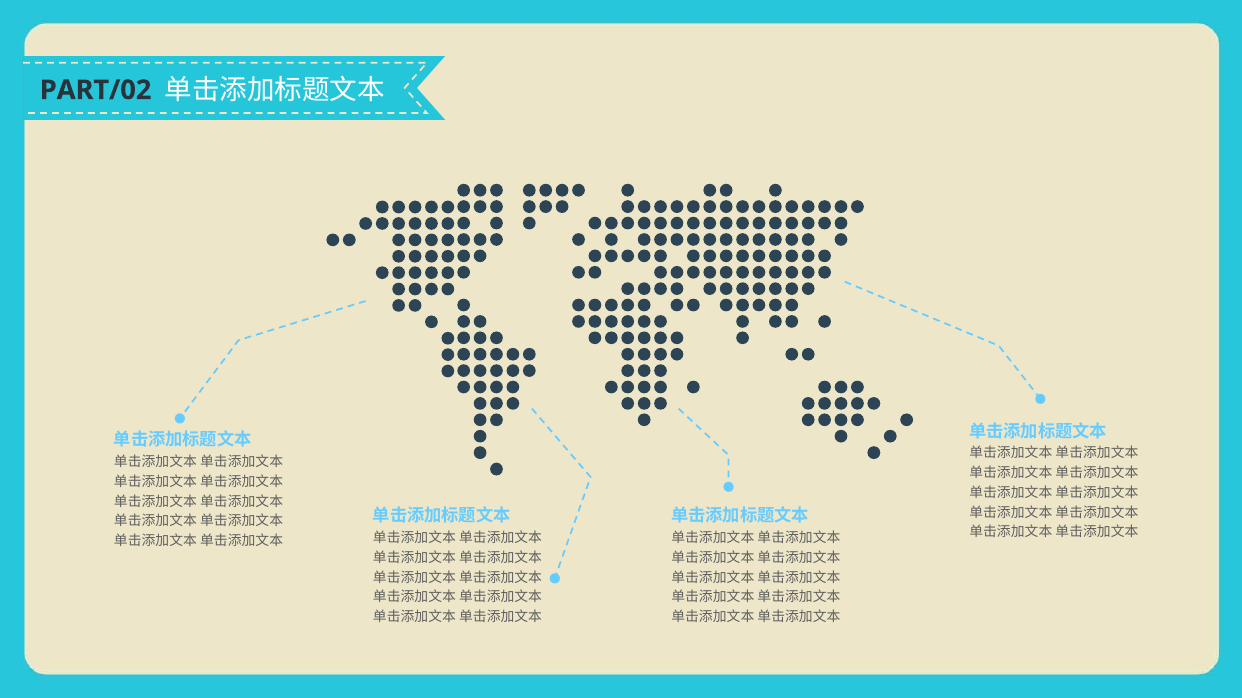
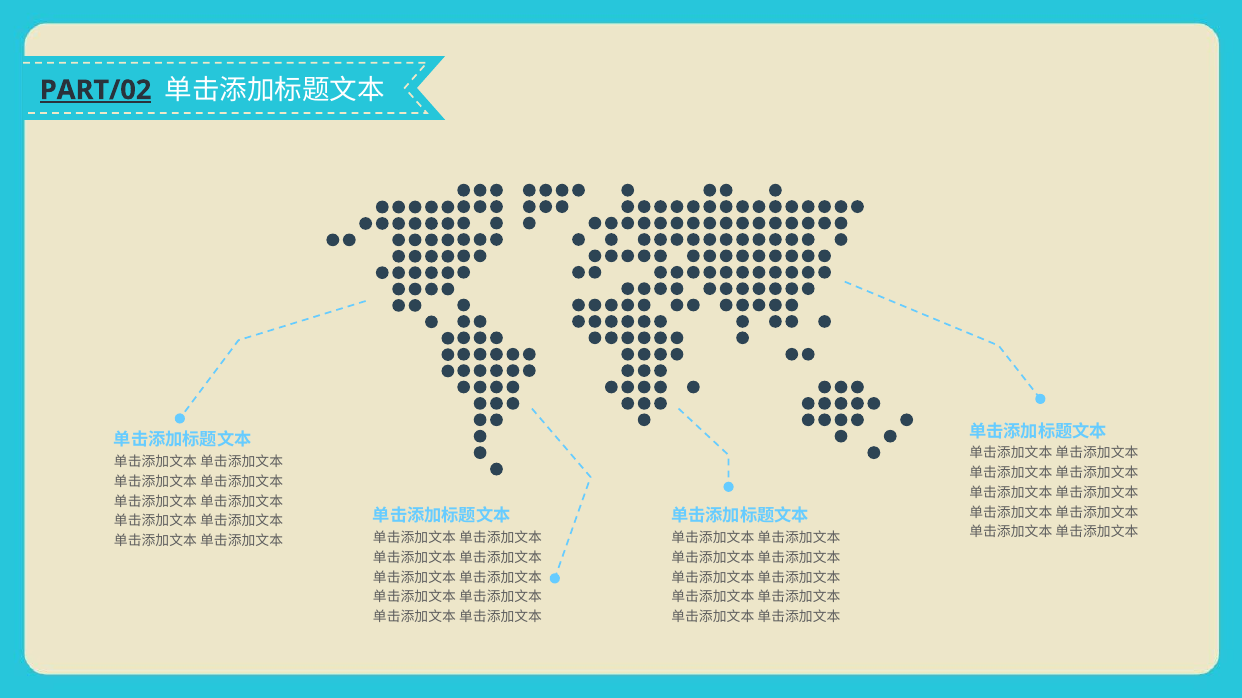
PART/02 underline: none -> present
